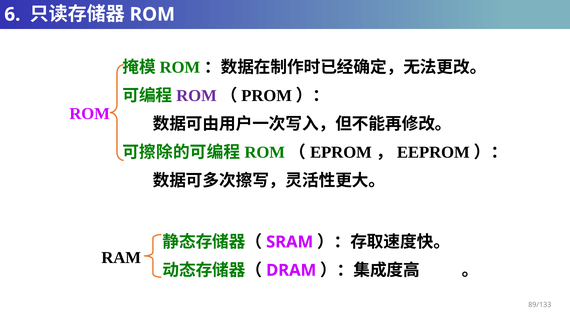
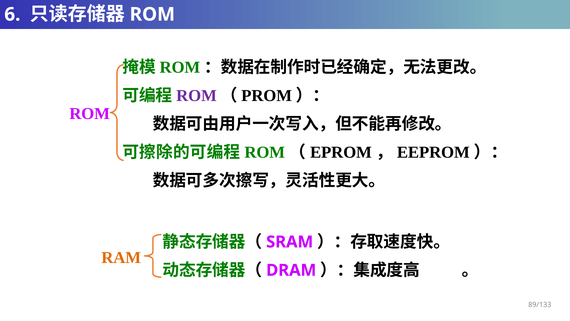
RAM colour: black -> orange
